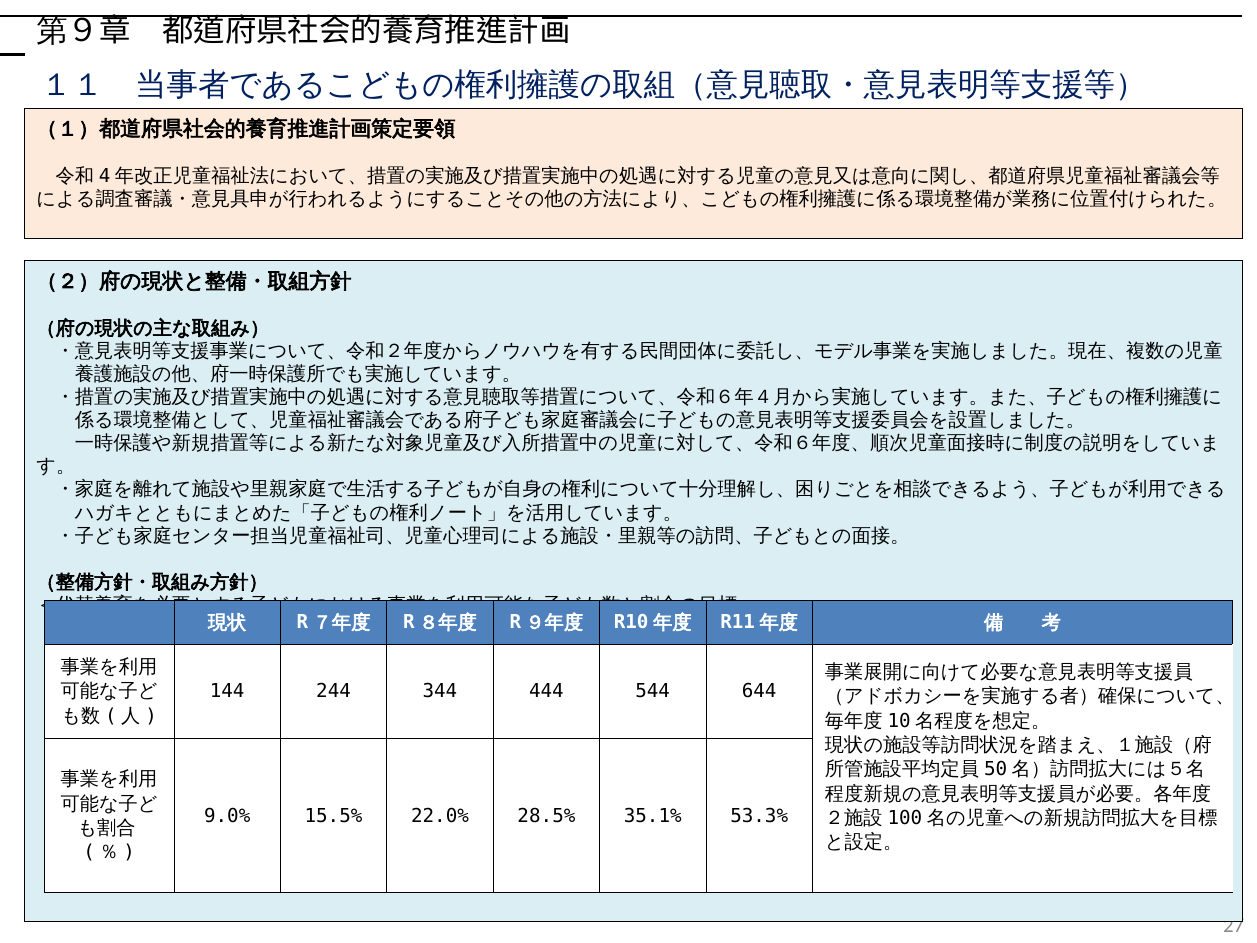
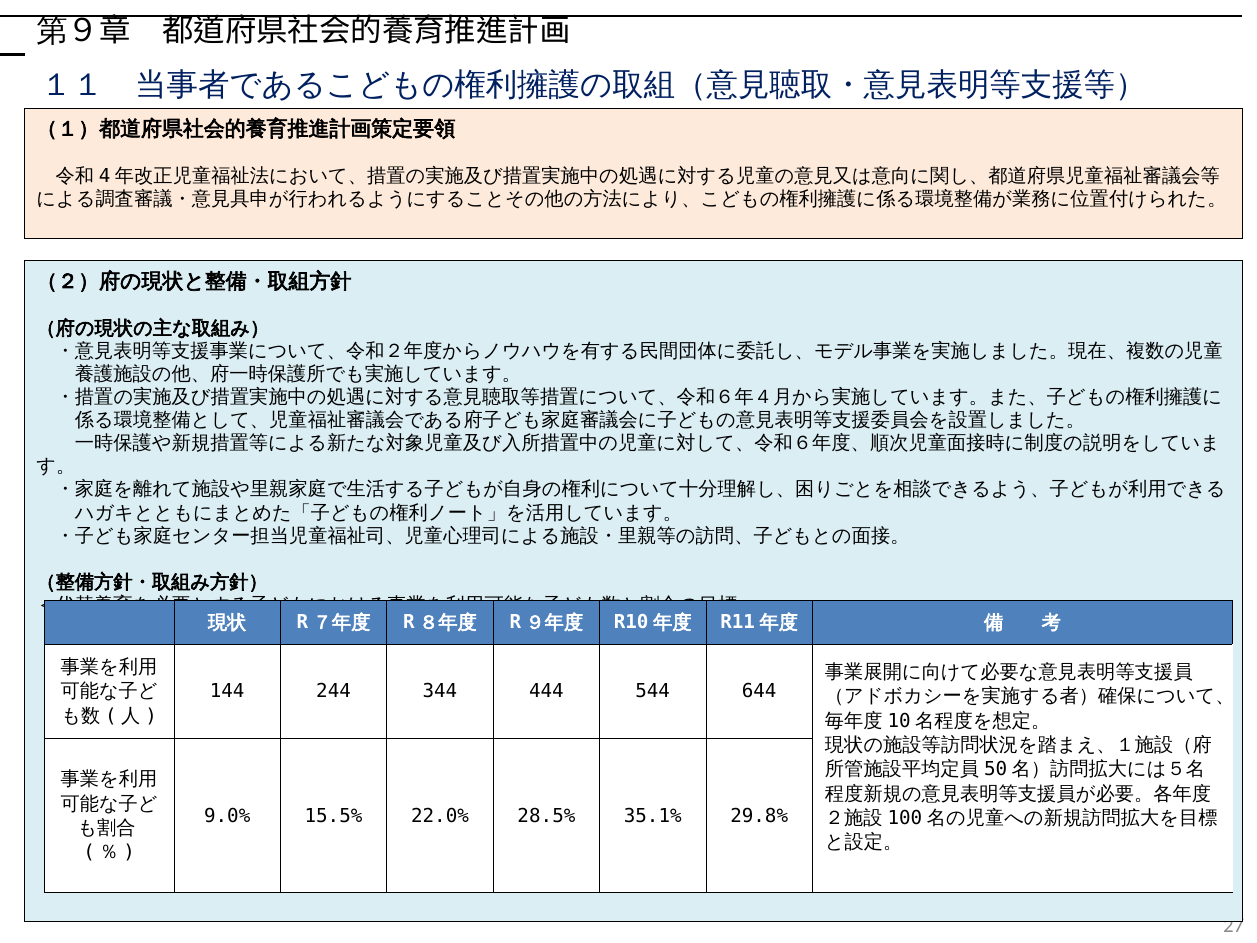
53.3%: 53.3% -> 29.8%
